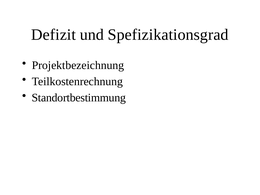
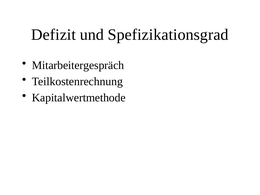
Projektbezeichnung: Projektbezeichnung -> Mitarbeitergespräch
Standortbestimmung: Standortbestimmung -> Kapitalwertmethode
